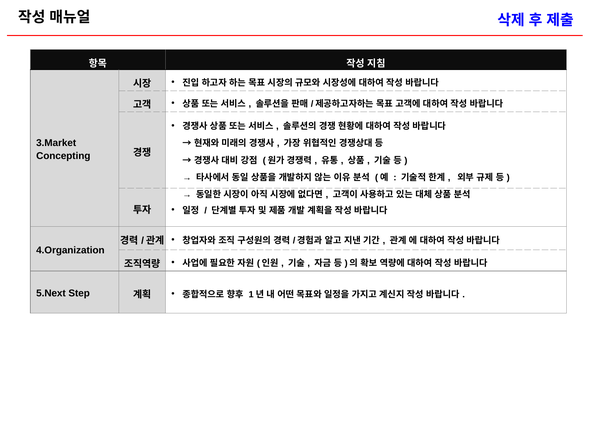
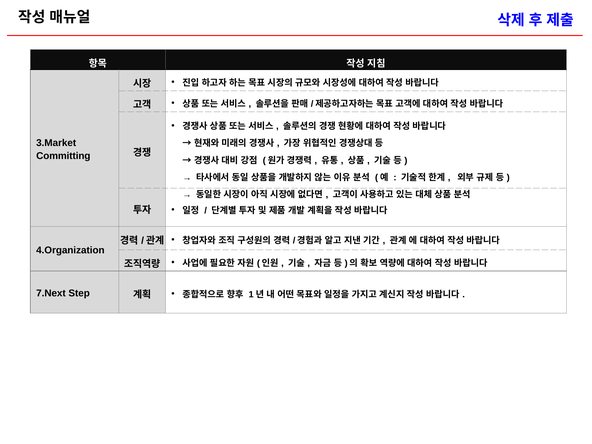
Concepting: Concepting -> Committing
5.Next: 5.Next -> 7.Next
